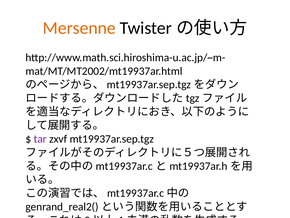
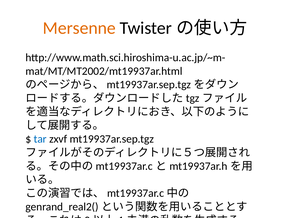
tar colour: purple -> blue
